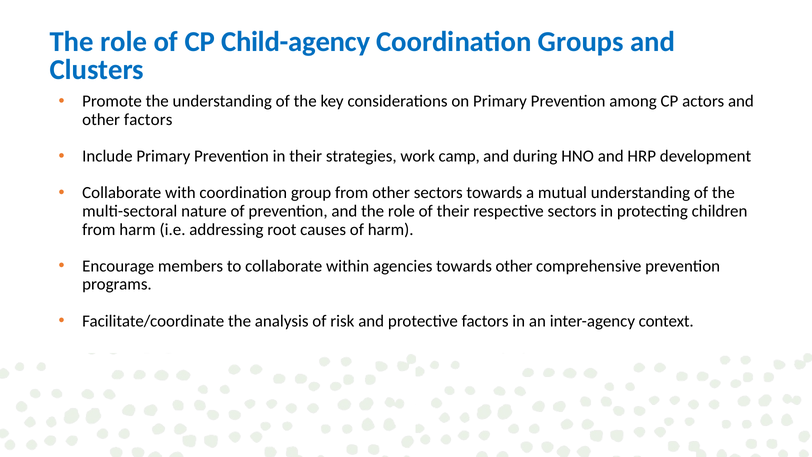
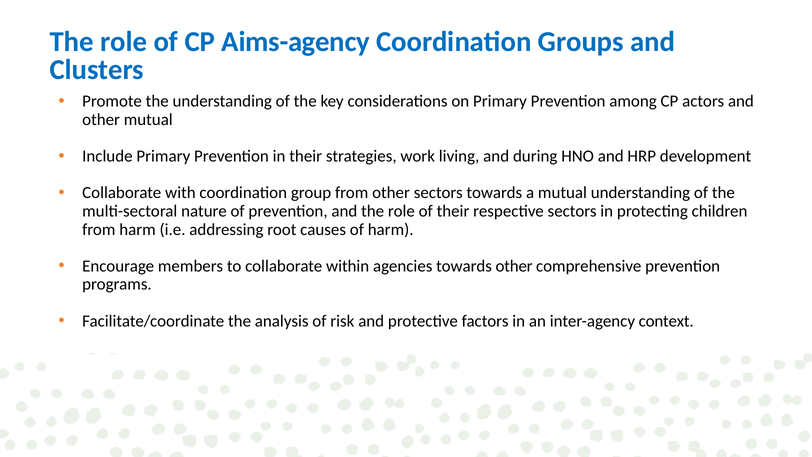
Child-agency: Child-agency -> Aims-agency
other factors: factors -> mutual
camp: camp -> living
